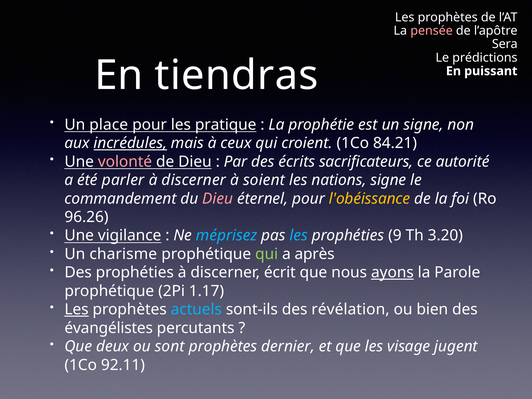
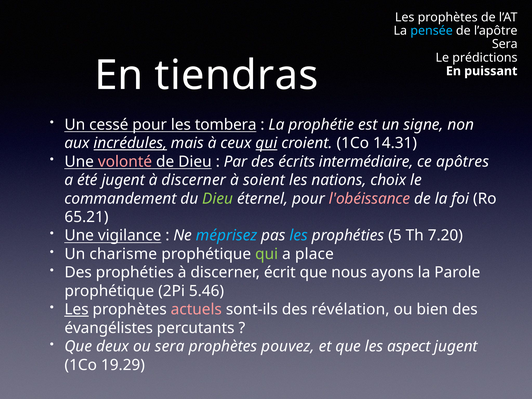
pensée colour: pink -> light blue
place: place -> cessé
pratique: pratique -> tombera
qui at (266, 143) underline: none -> present
84.21: 84.21 -> 14.31
sacrificateurs: sacrificateurs -> intermédiaire
autorité: autorité -> apôtres
été parler: parler -> jugent
nations signe: signe -> choix
Dieu at (218, 199) colour: pink -> light green
l'obéissance colour: yellow -> pink
96.26: 96.26 -> 65.21
9: 9 -> 5
3.20: 3.20 -> 7.20
après: après -> place
ayons underline: present -> none
1.17: 1.17 -> 5.46
actuels colour: light blue -> pink
ou sont: sont -> sera
dernier: dernier -> pouvez
visage: visage -> aspect
92.11: 92.11 -> 19.29
